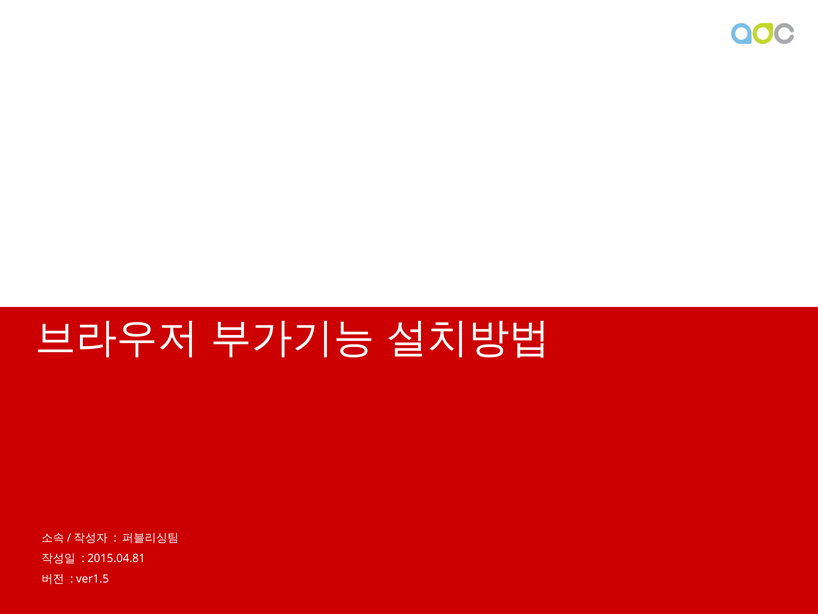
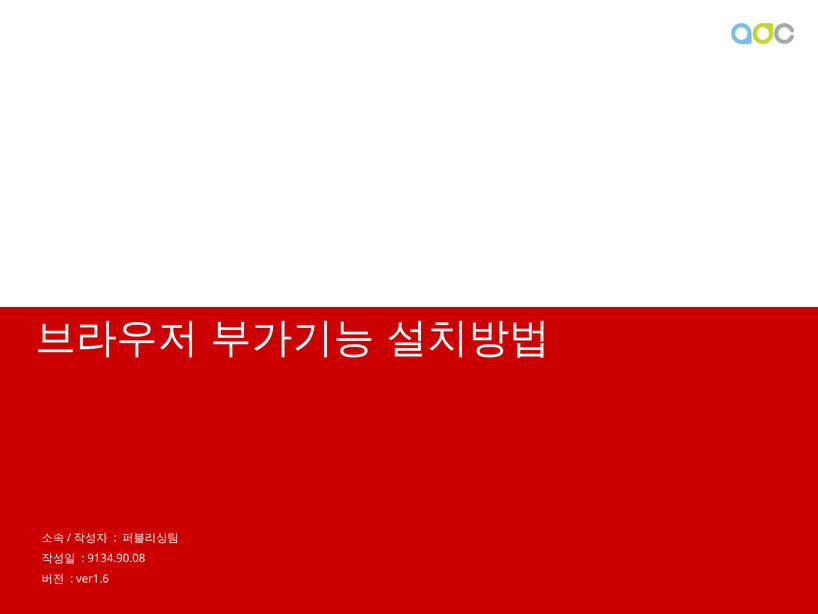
2015.04.81: 2015.04.81 -> 9134.90.08
ver1.5: ver1.5 -> ver1.6
